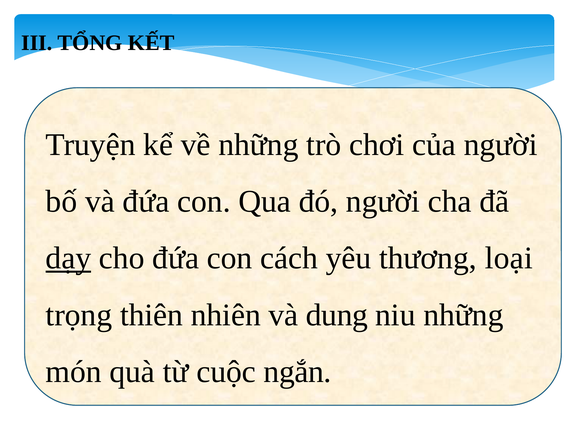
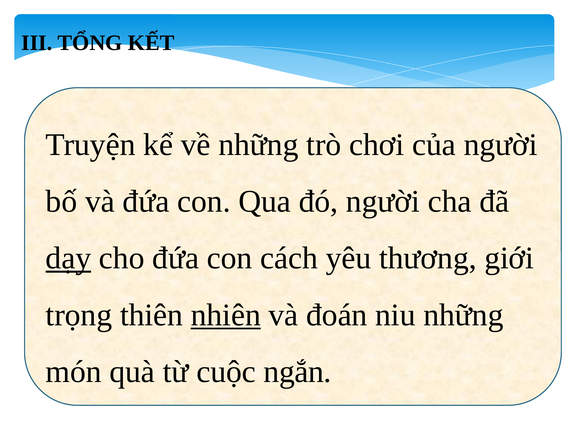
loại: loại -> giới
nhiên underline: none -> present
dung: dung -> đoán
